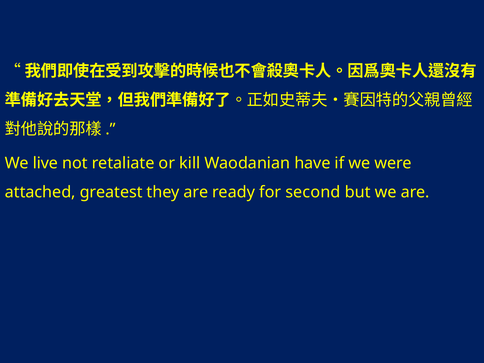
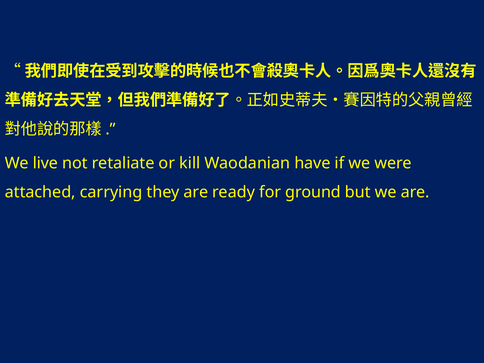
greatest: greatest -> carrying
second: second -> ground
